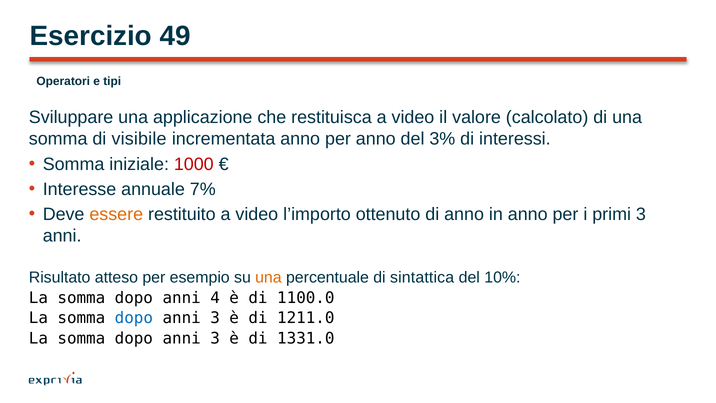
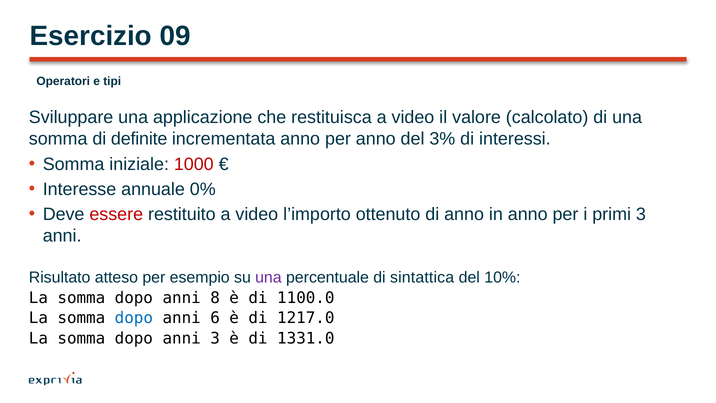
49: 49 -> 09
visibile: visibile -> definite
7%: 7% -> 0%
essere colour: orange -> red
una at (268, 277) colour: orange -> purple
4: 4 -> 8
3 at (215, 318): 3 -> 6
1211.0: 1211.0 -> 1217.0
